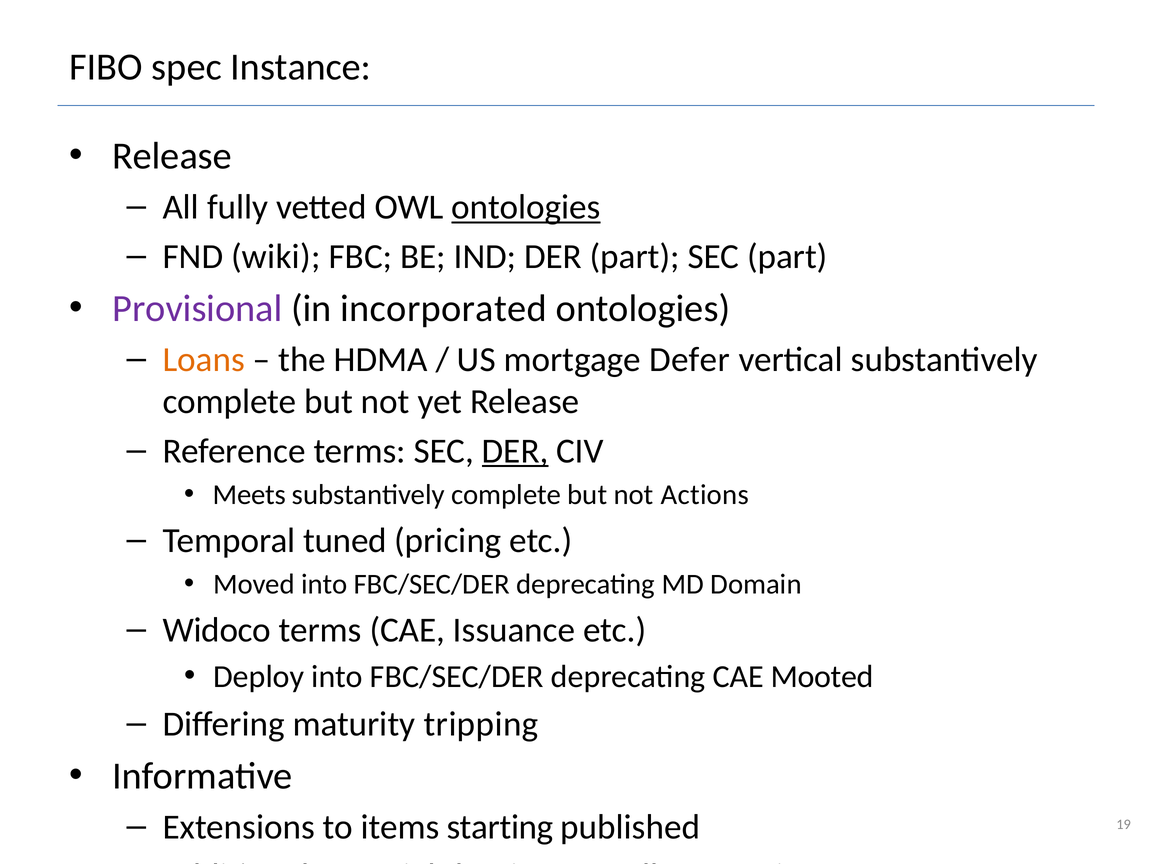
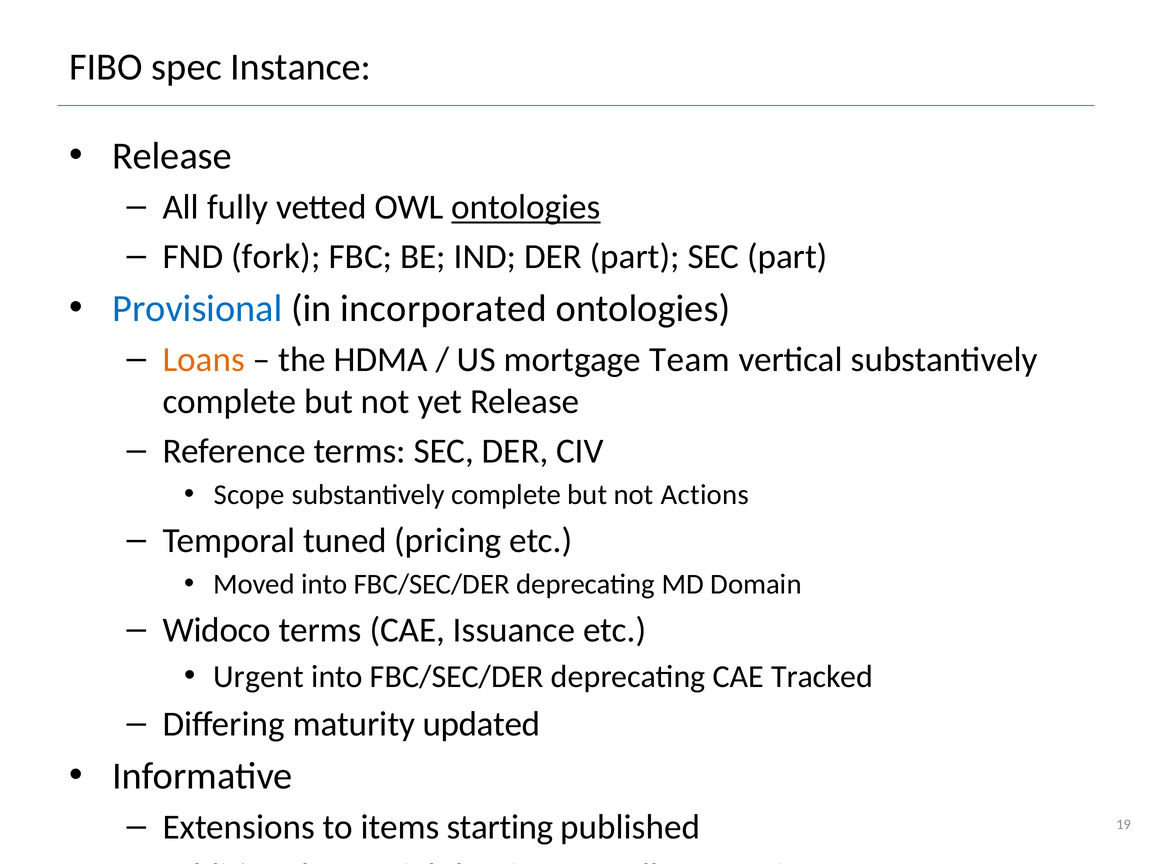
wiki: wiki -> fork
Provisional colour: purple -> blue
Defer: Defer -> Team
DER at (515, 451) underline: present -> none
Meets: Meets -> Scope
Deploy: Deploy -> Urgent
Mooted: Mooted -> Tracked
tripping: tripping -> updated
